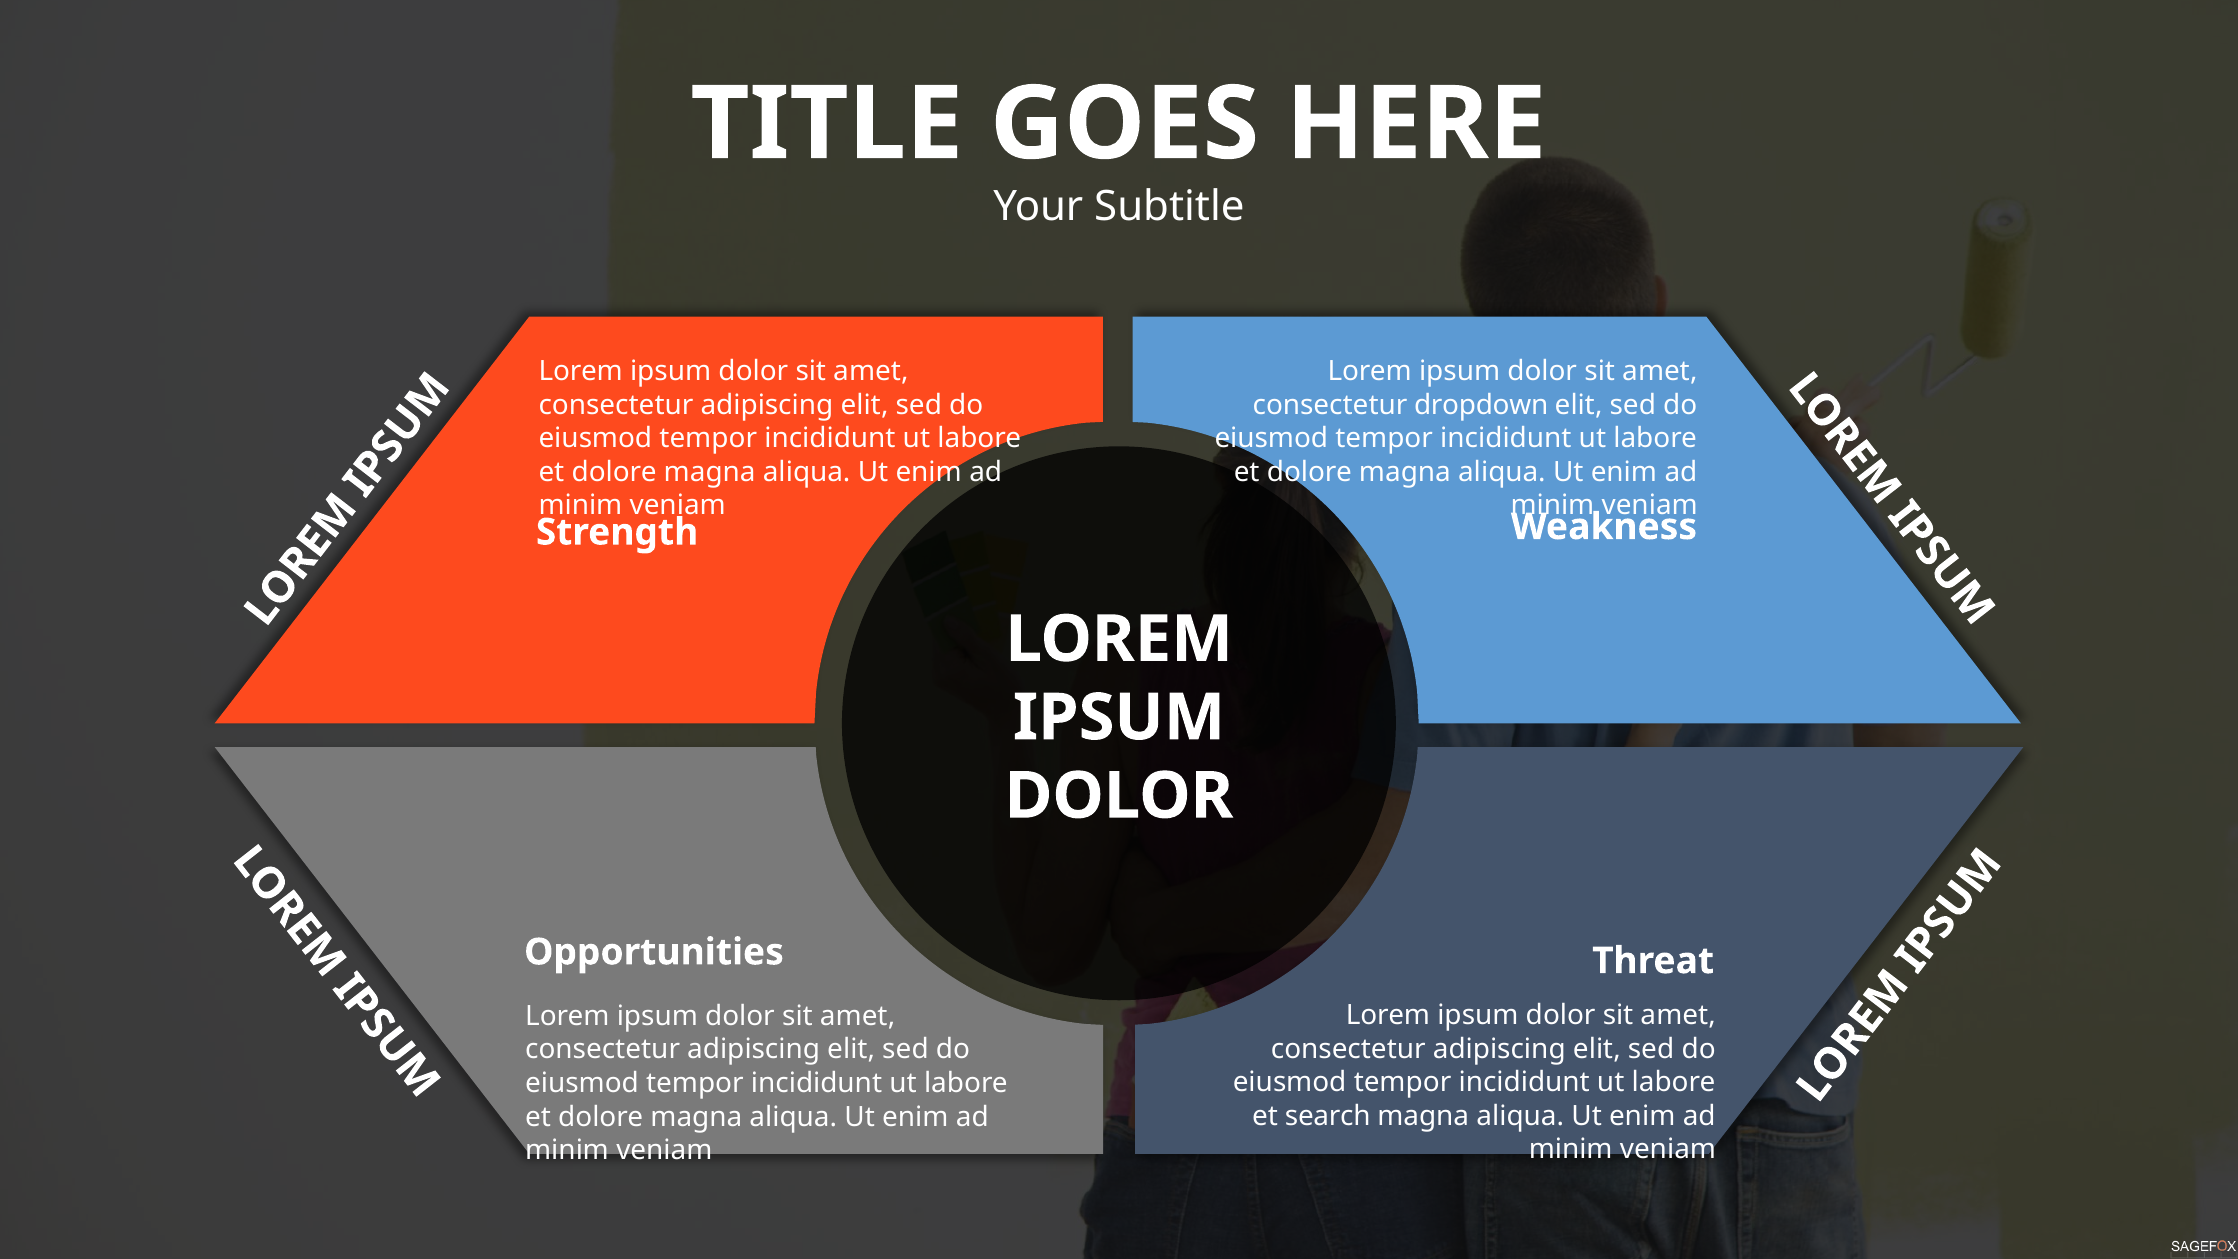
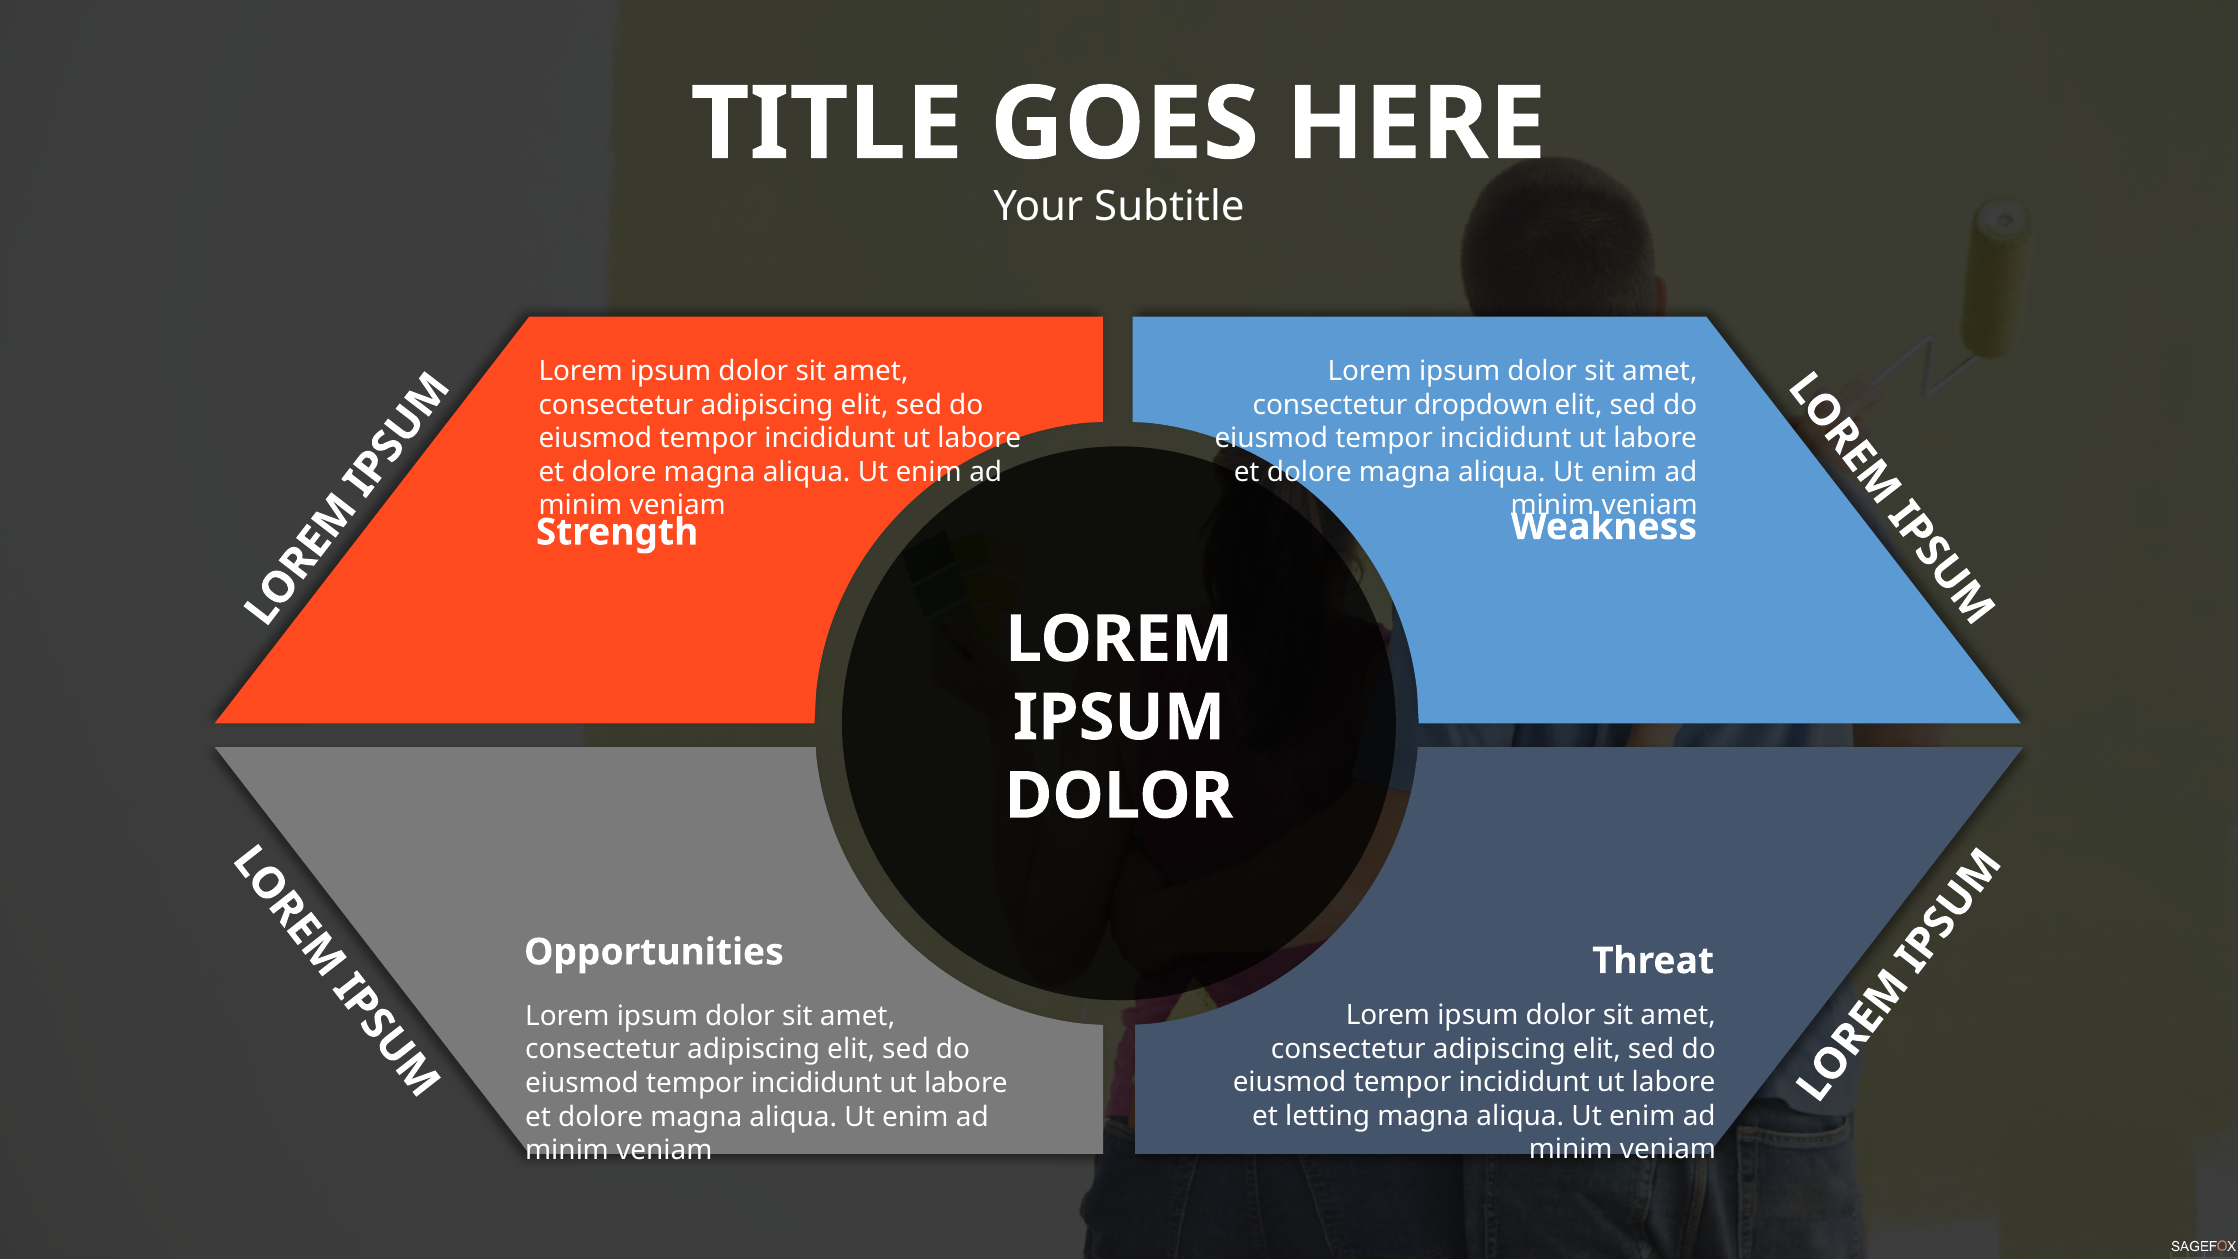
search: search -> letting
